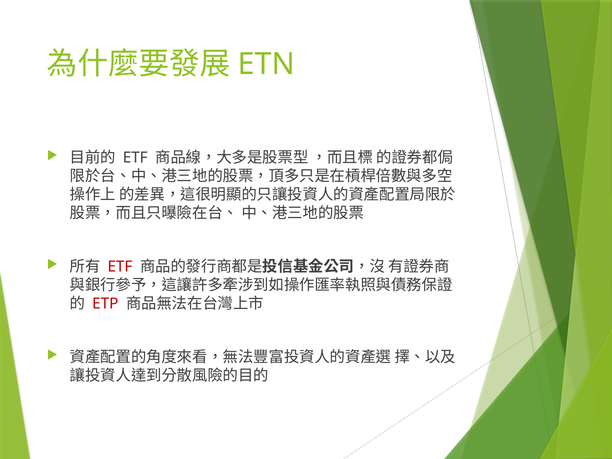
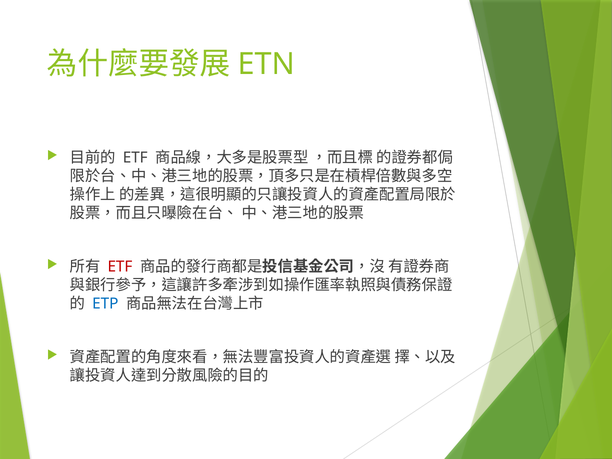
ETP colour: red -> blue
